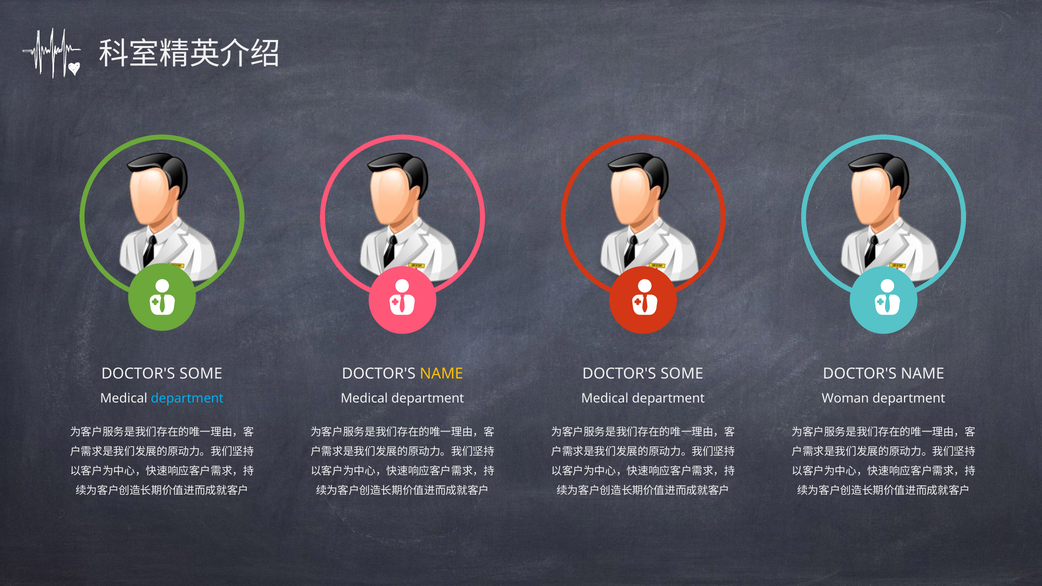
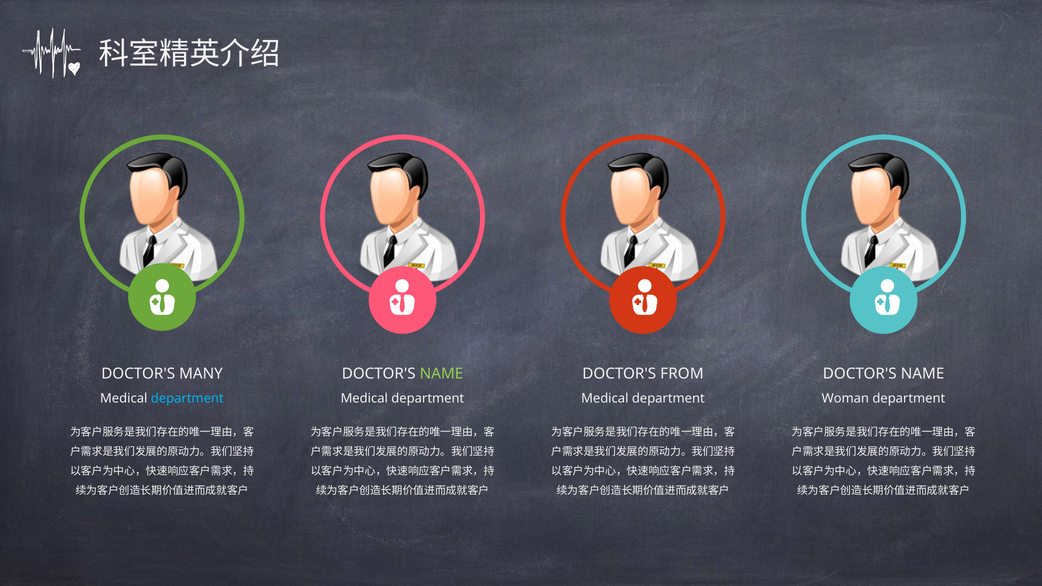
SOME at (201, 374): SOME -> MANY
NAME at (441, 374) colour: yellow -> light green
SOME at (682, 374): SOME -> FROM
